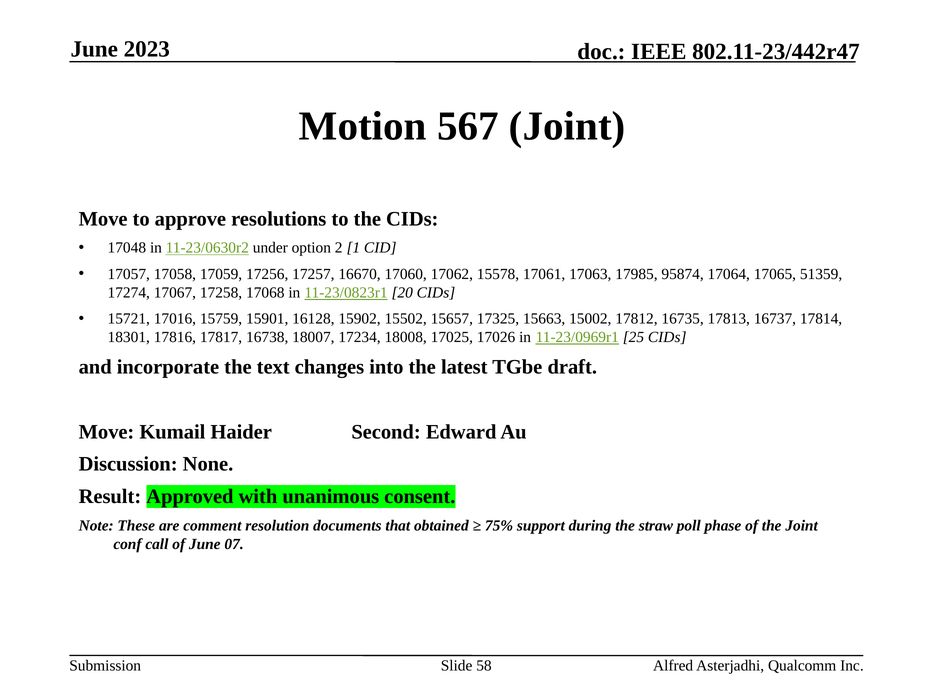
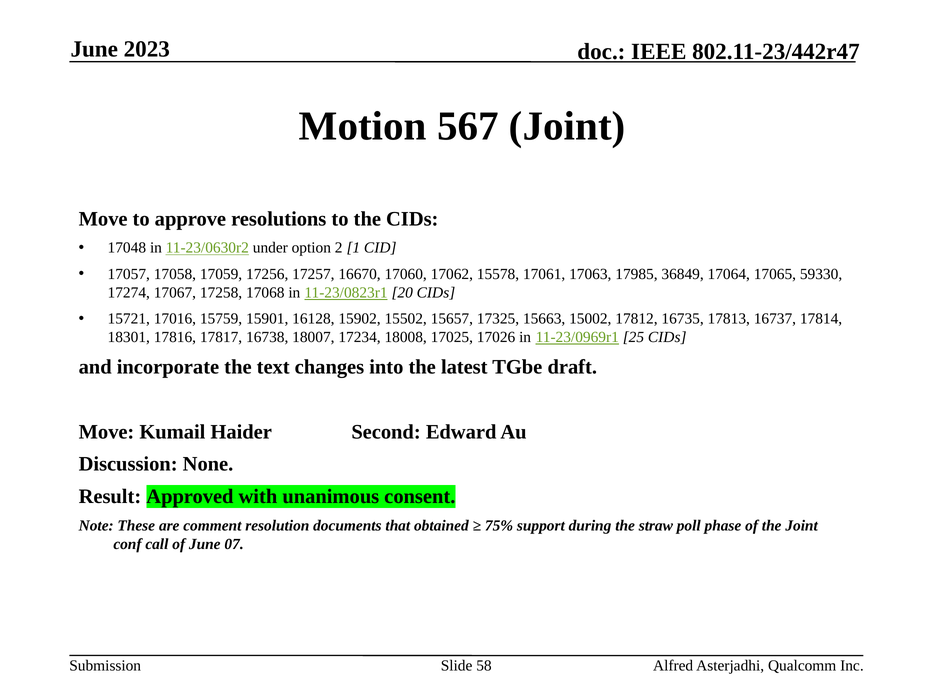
95874: 95874 -> 36849
51359: 51359 -> 59330
